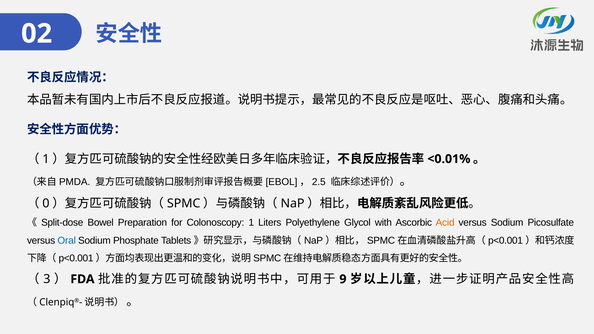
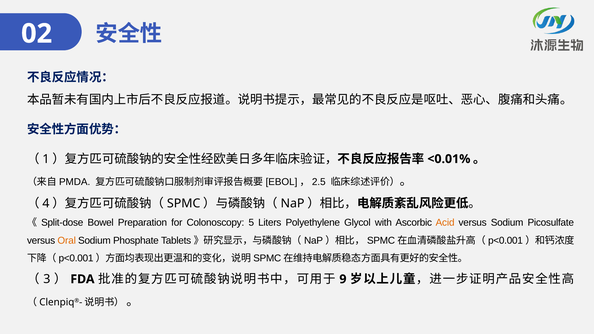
0: 0 -> 4
Colonoscopy 1: 1 -> 5
Oral colour: blue -> orange
